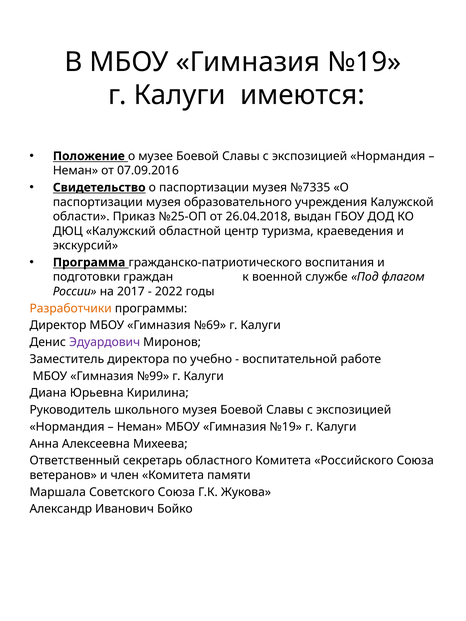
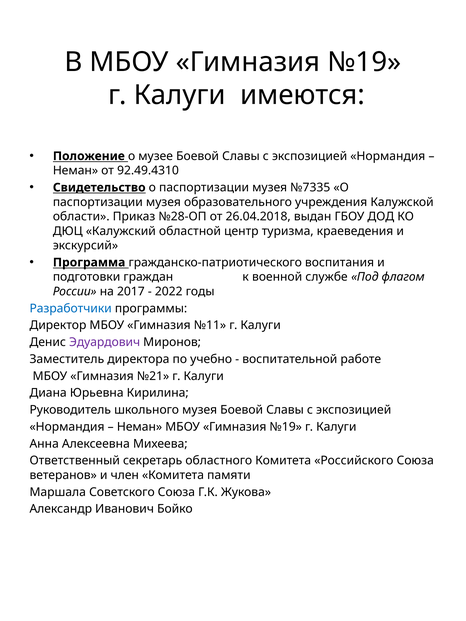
07.09.2016: 07.09.2016 -> 92.49.4310
№25-ОП: №25-ОП -> №28-ОП
Разработчики colour: orange -> blue
№69: №69 -> №11
№99: №99 -> №21
